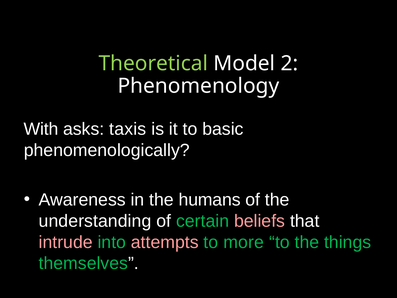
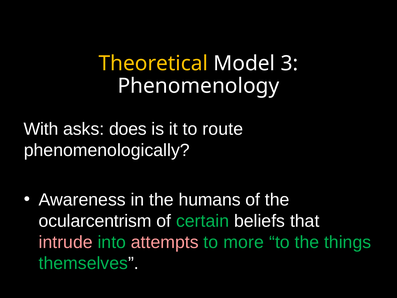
Theoretical colour: light green -> yellow
2: 2 -> 3
taxis: taxis -> does
basic: basic -> route
understanding: understanding -> ocularcentrism
beliefs colour: pink -> white
